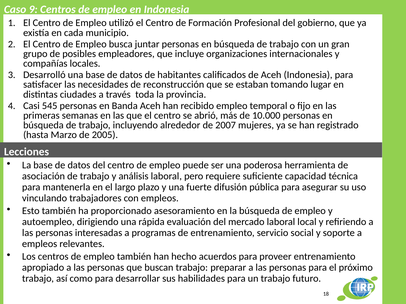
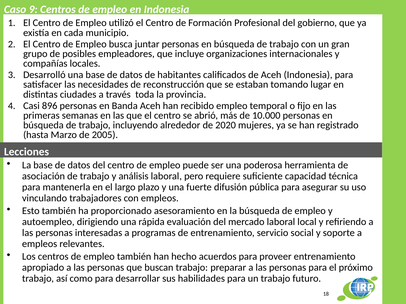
545: 545 -> 896
2007: 2007 -> 2020
